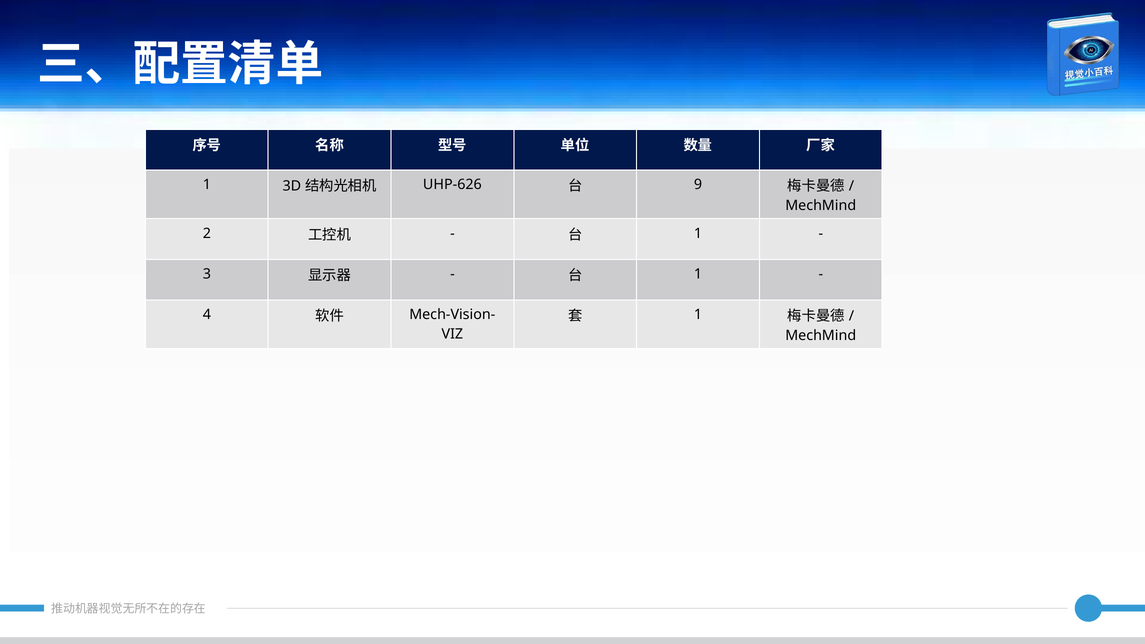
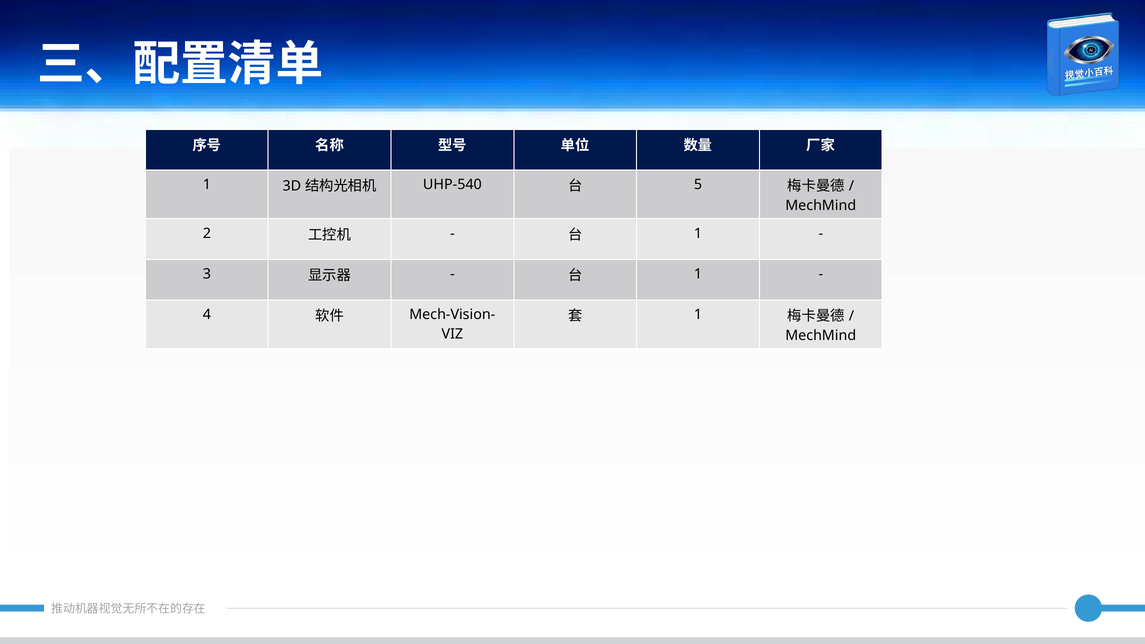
UHP-626: UHP-626 -> UHP-540
9: 9 -> 5
